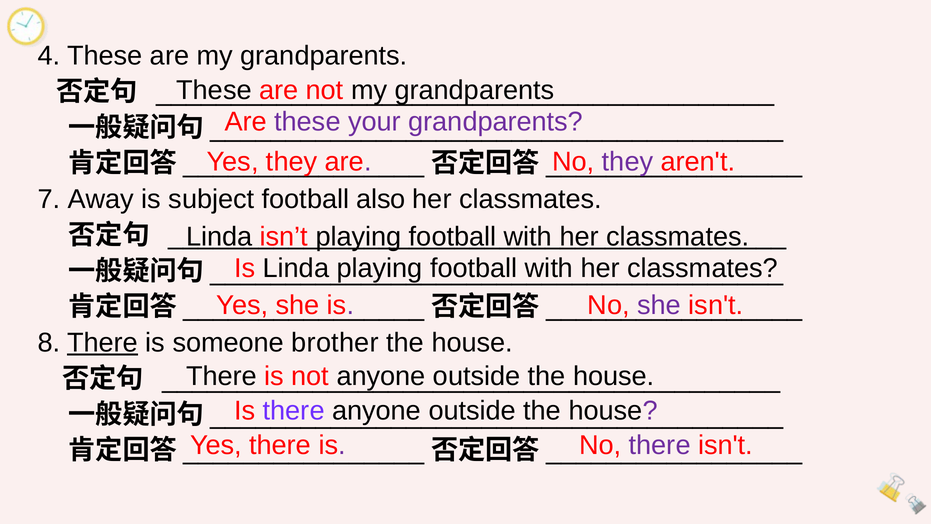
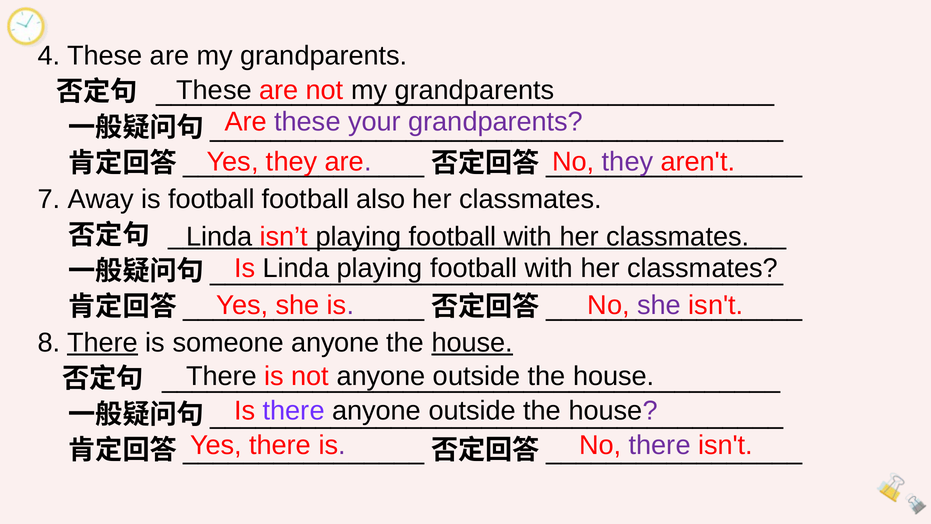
is subject: subject -> football
someone brother: brother -> anyone
house at (472, 343) underline: none -> present
